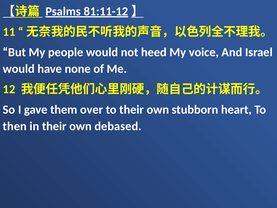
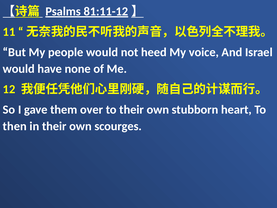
debased: debased -> scourges
